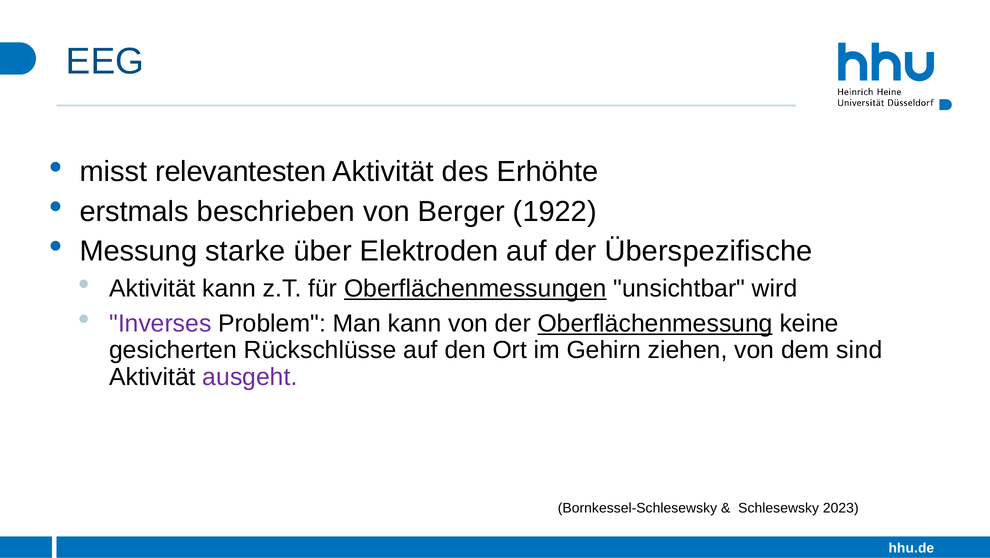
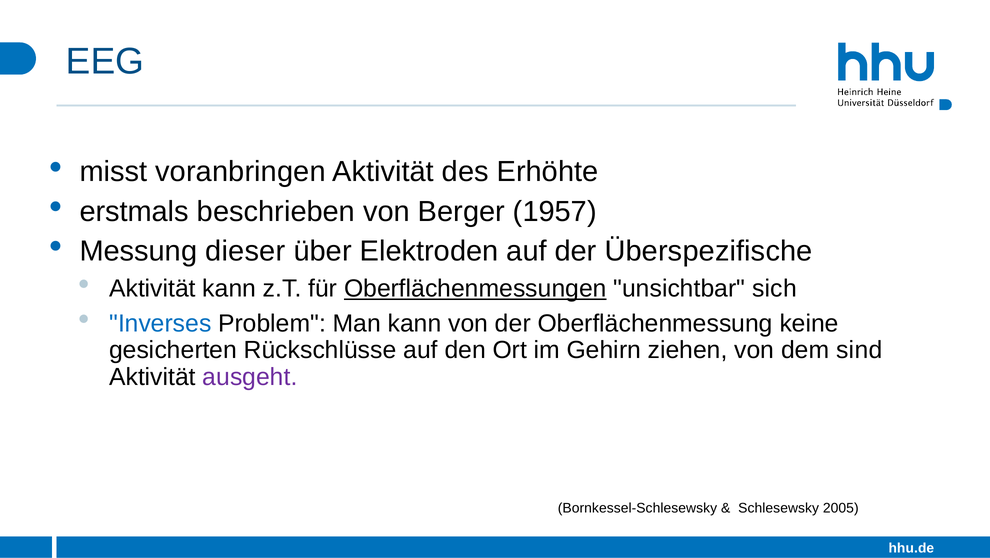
relevantesten: relevantesten -> voranbringen
1922: 1922 -> 1957
starke: starke -> dieser
wird: wird -> sich
Inverses colour: purple -> blue
Oberflächenmessung underline: present -> none
2023: 2023 -> 2005
